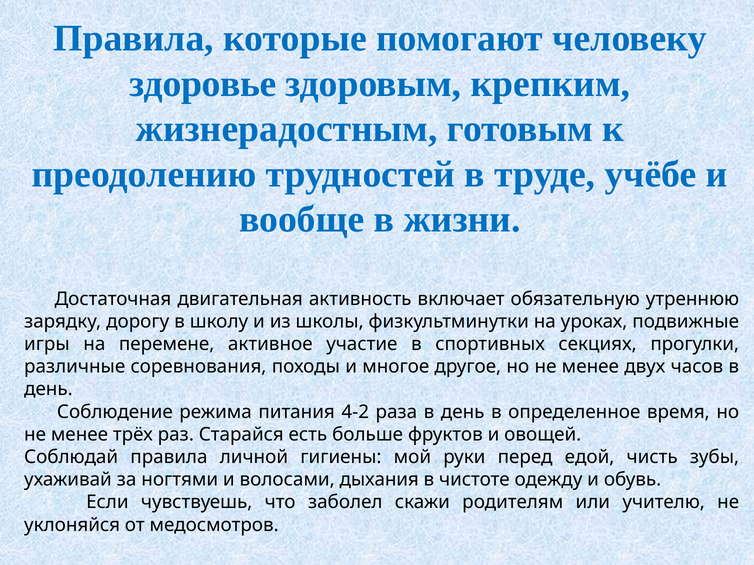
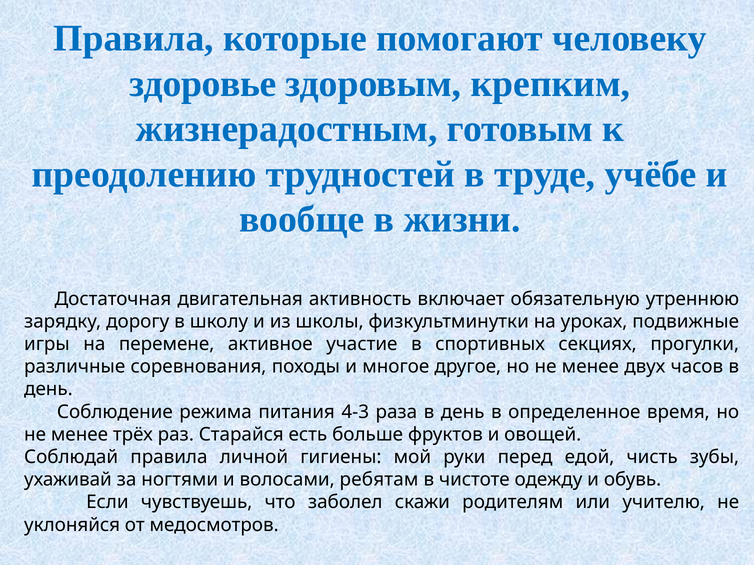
4-2: 4-2 -> 4-3
дыхания: дыхания -> ребятам
